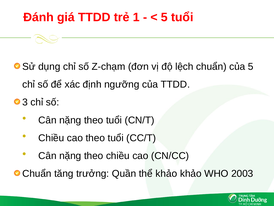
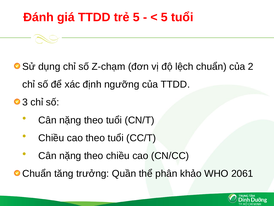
trẻ 1: 1 -> 5
của 5: 5 -> 2
thể khảo: khảo -> phân
2003: 2003 -> 2061
